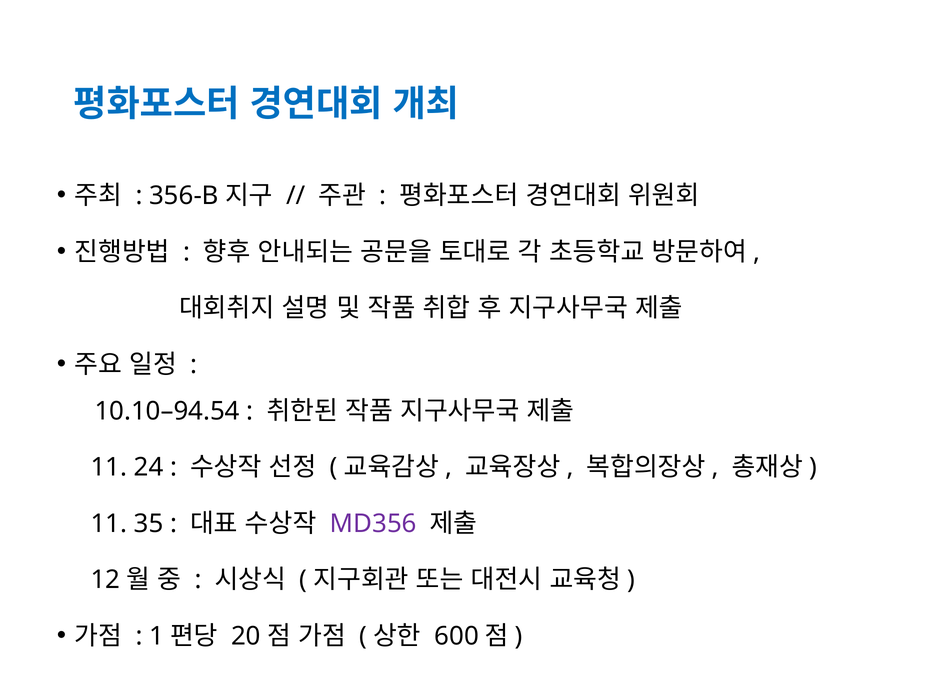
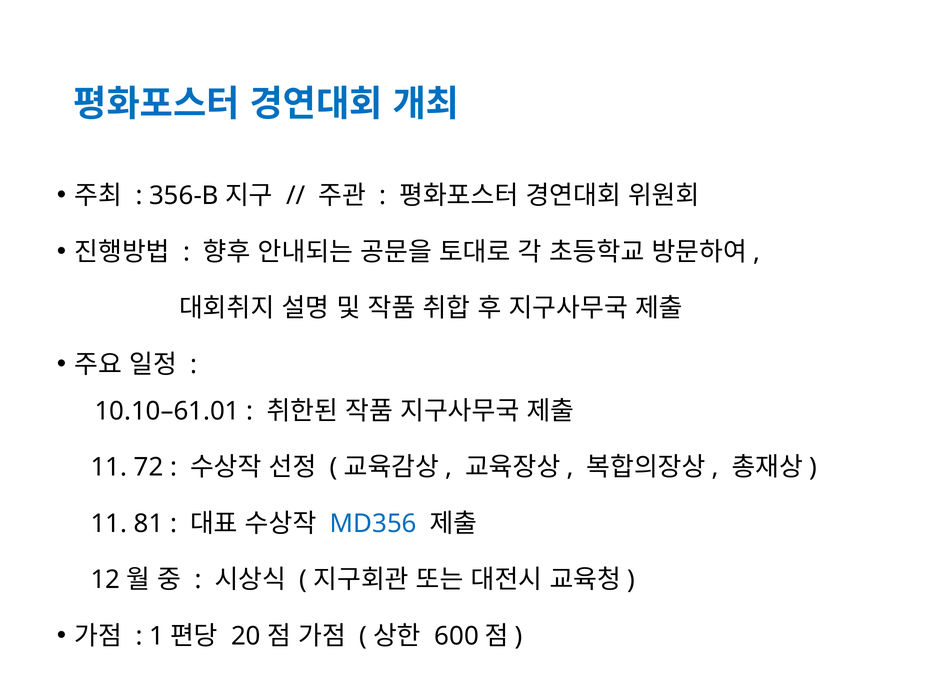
10.10–94.54: 10.10–94.54 -> 10.10–61.01
24: 24 -> 72
35: 35 -> 81
MD356 colour: purple -> blue
